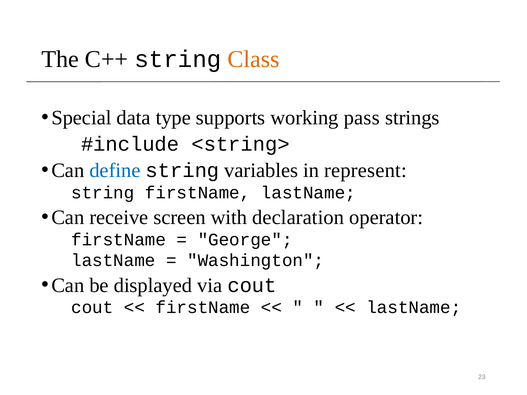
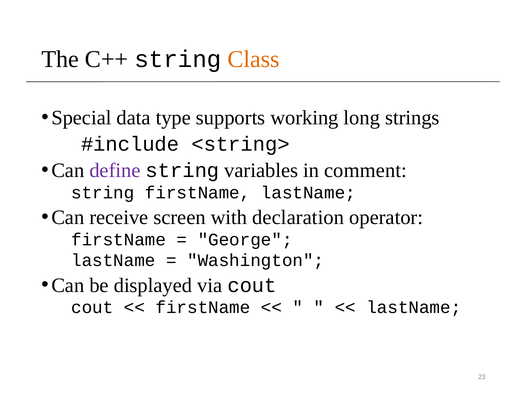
pass: pass -> long
define colour: blue -> purple
represent: represent -> comment
